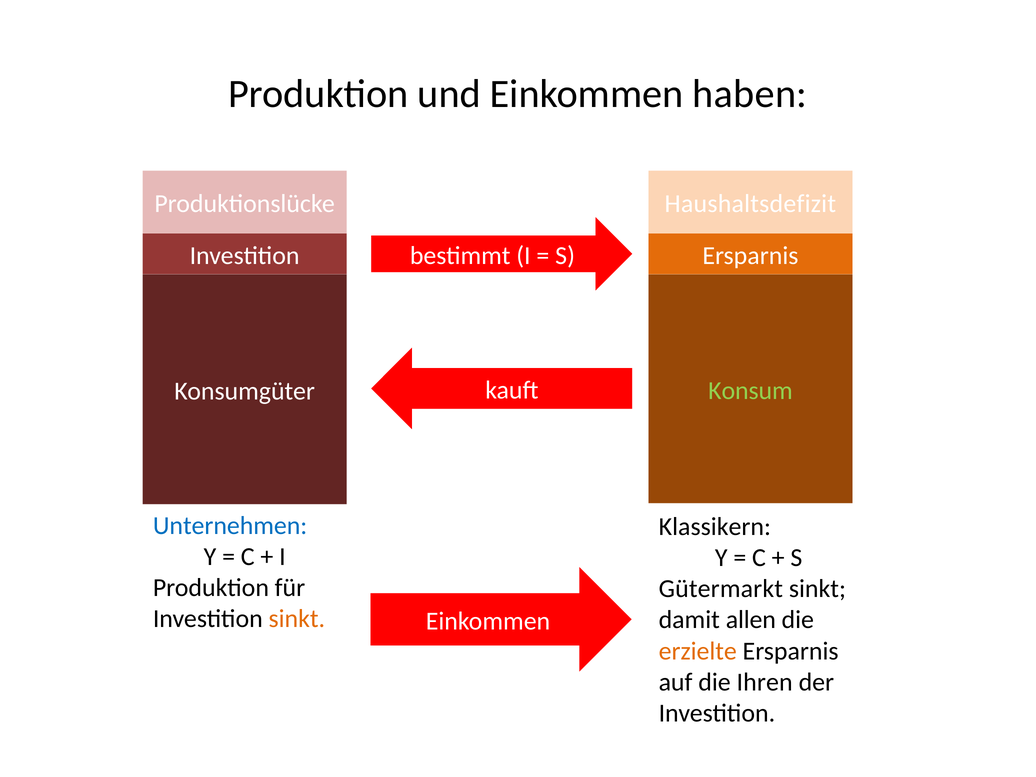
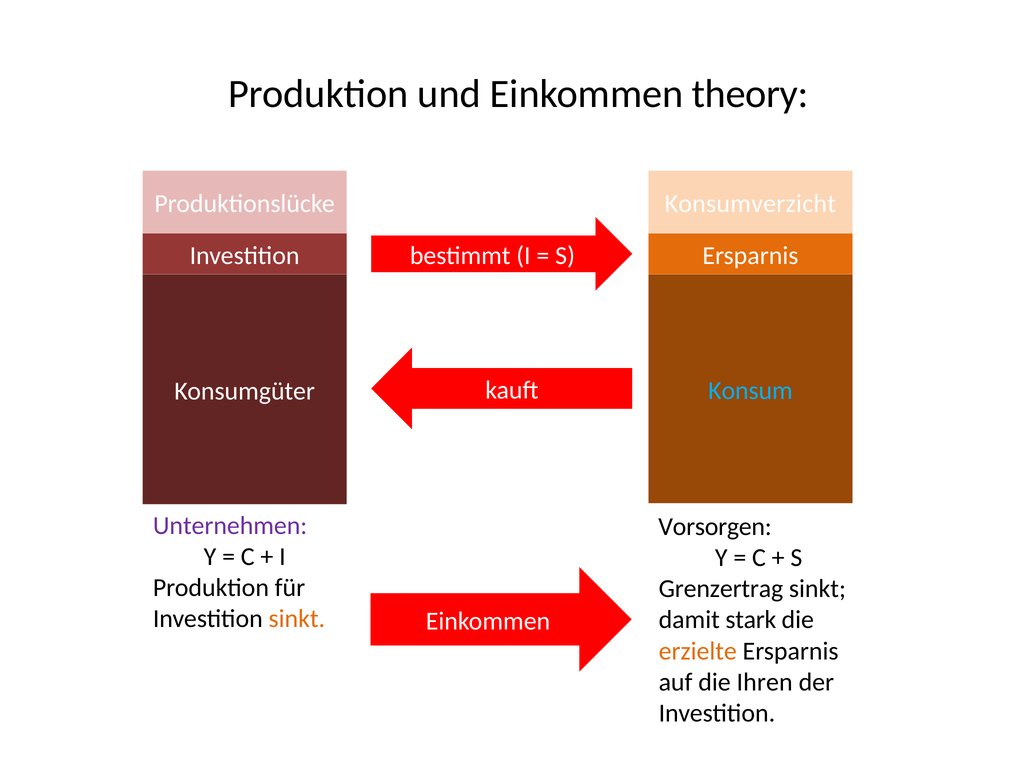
haben: haben -> theory
Haushaltsdefizit: Haushaltsdefizit -> Konsumverzicht
Konsum colour: light green -> light blue
Unternehmen colour: blue -> purple
Klassikern: Klassikern -> Vorsorgen
Gütermarkt: Gütermarkt -> Grenzertrag
allen: allen -> stark
